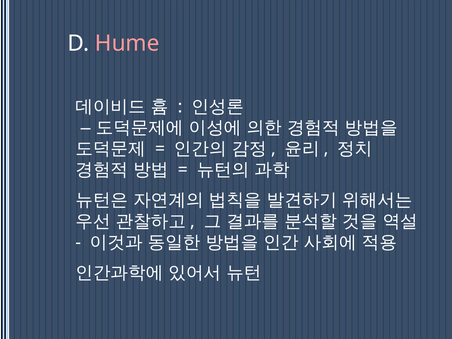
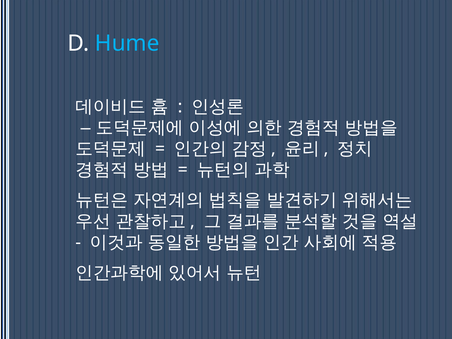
Hume colour: pink -> light blue
